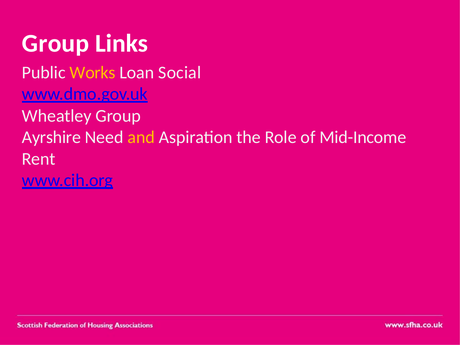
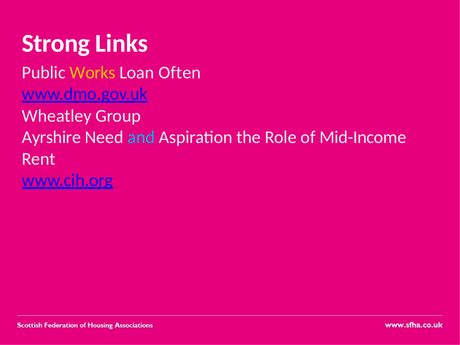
Group at (56, 43): Group -> Strong
Social: Social -> Often
and colour: yellow -> light blue
